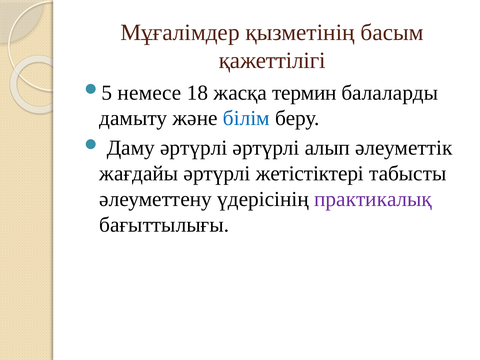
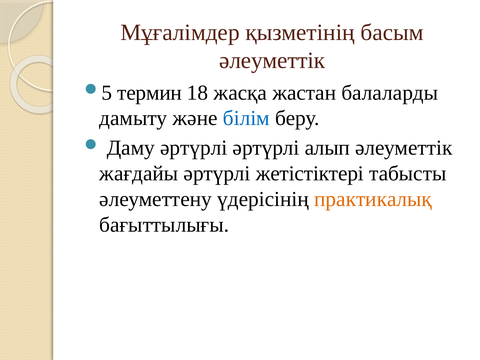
қажеттілігі at (272, 60): қажеттілігі -> әлеуметтік
немесе: немесе -> термин
термин: термин -> жастан
практикалық colour: purple -> orange
